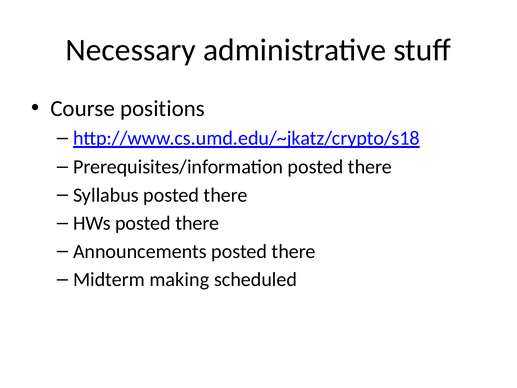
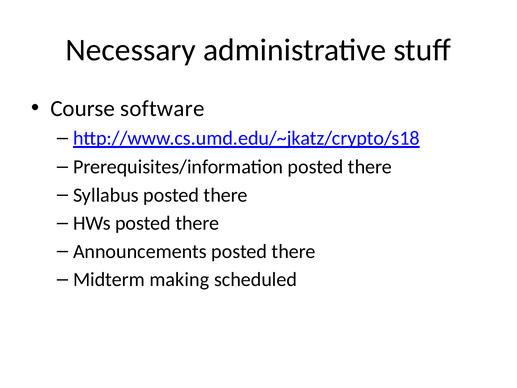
positions: positions -> software
